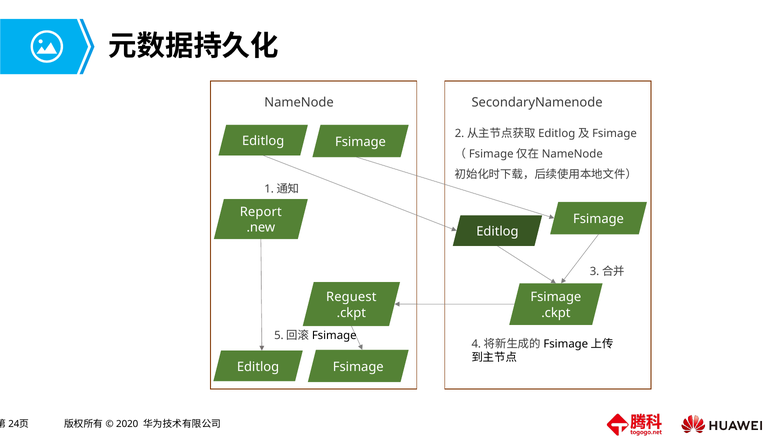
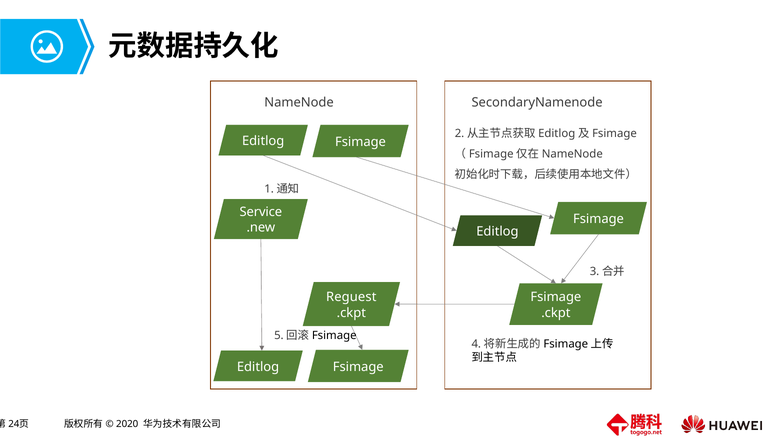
Report: Report -> Service
